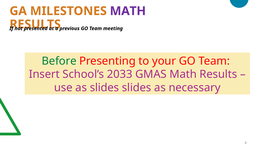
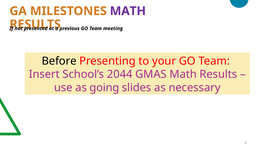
Before colour: green -> black
2033: 2033 -> 2044
as slides: slides -> going
